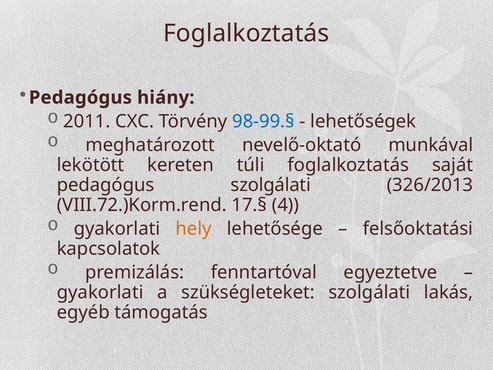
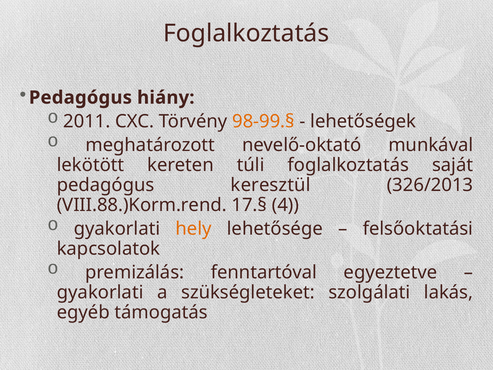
98-99.§ colour: blue -> orange
pedagógus szolgálati: szolgálati -> keresztül
VIII.72.)Korm.rend: VIII.72.)Korm.rend -> VIII.88.)Korm.rend
